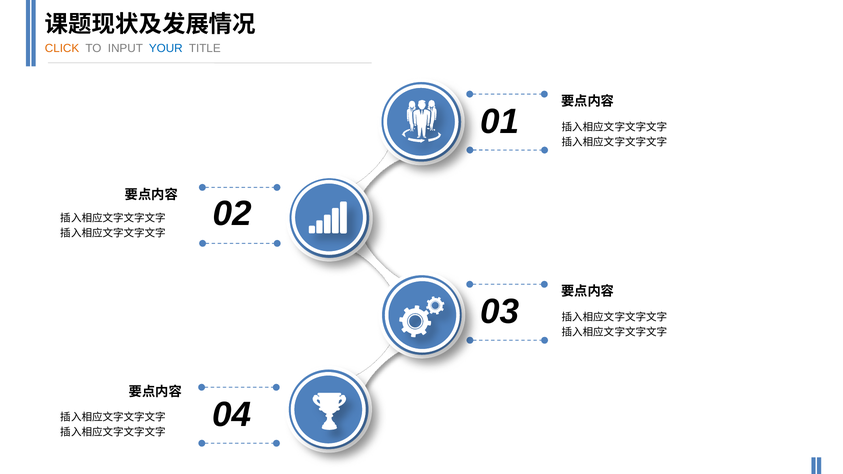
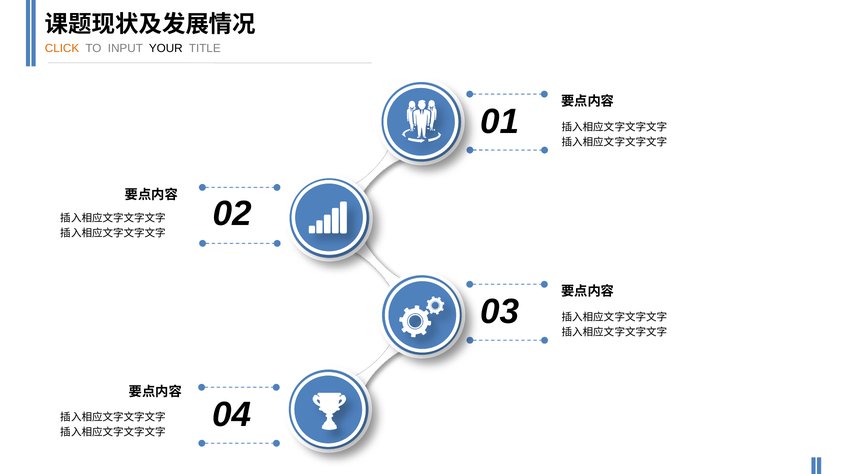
YOUR colour: blue -> black
